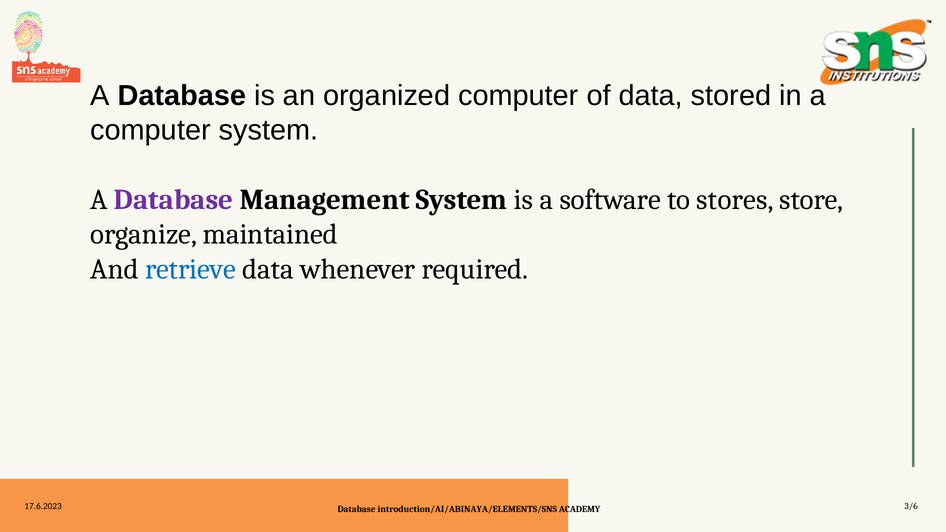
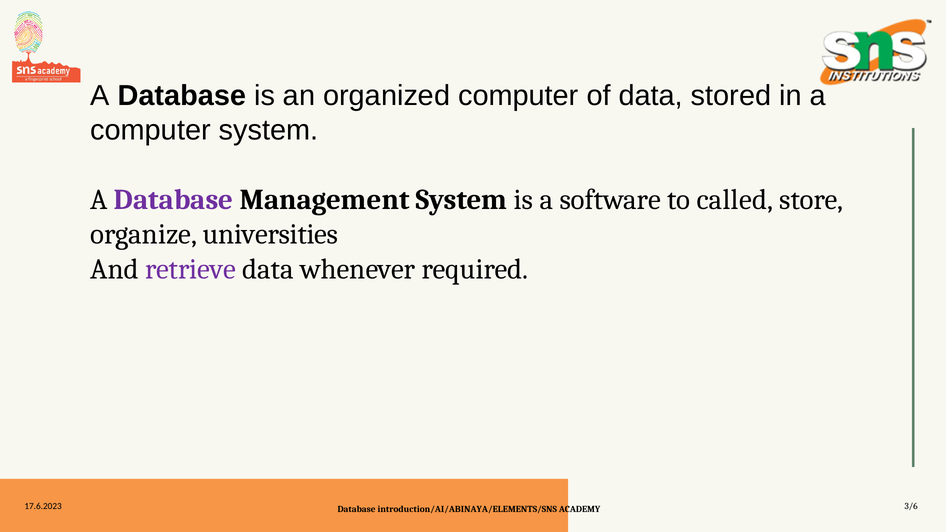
stores: stores -> called
maintained: maintained -> universities
retrieve colour: blue -> purple
